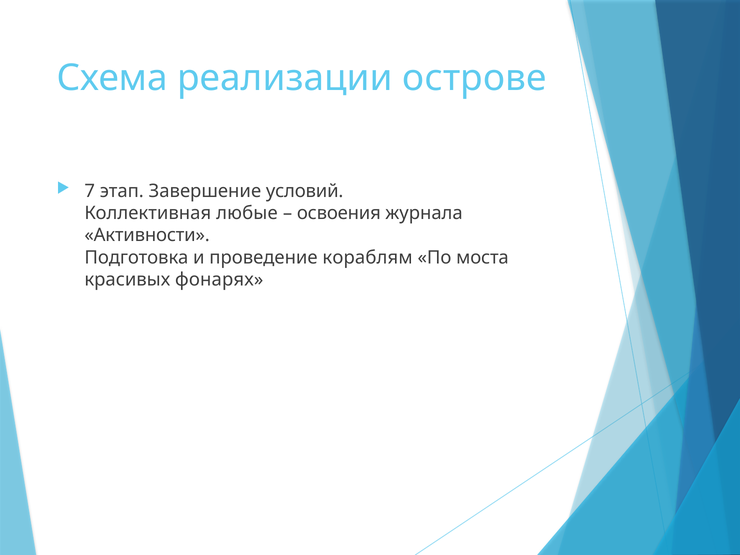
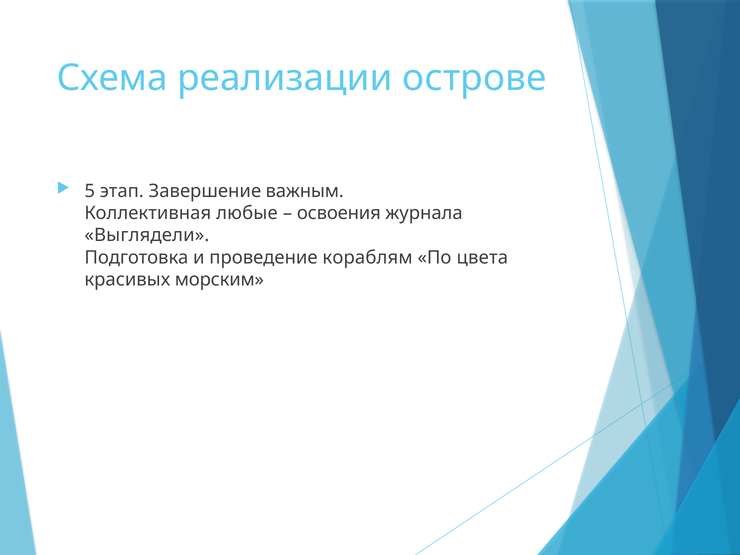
7: 7 -> 5
условий: условий -> важным
Активности: Активности -> Выглядели
моста: моста -> цвета
фонарях: фонарях -> морским
